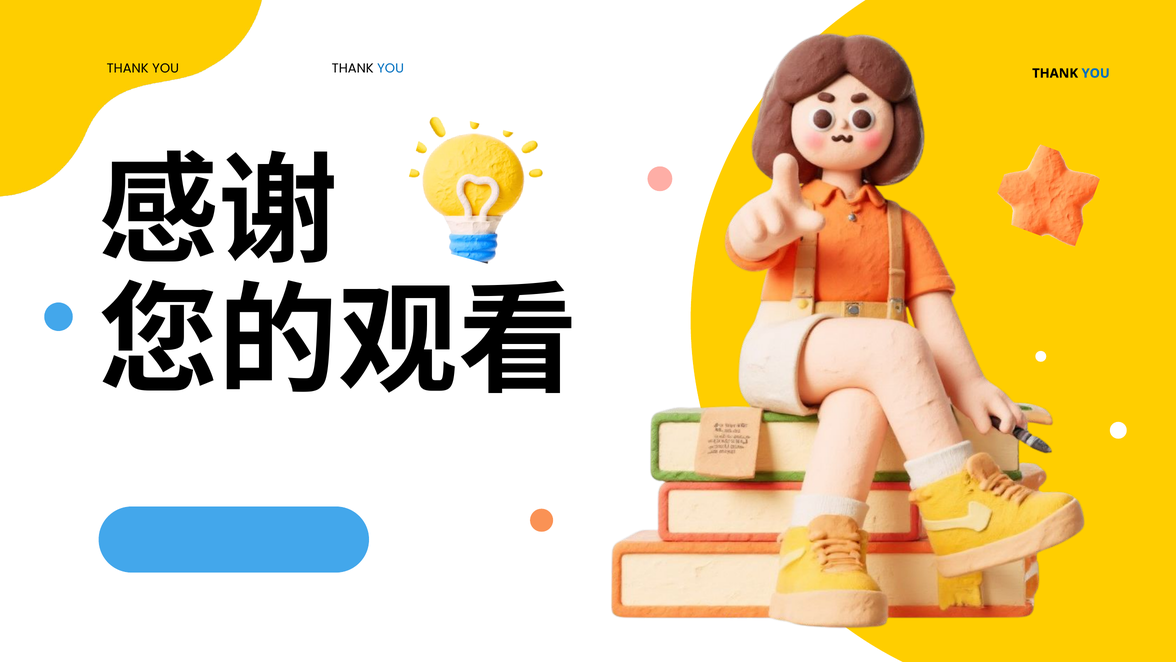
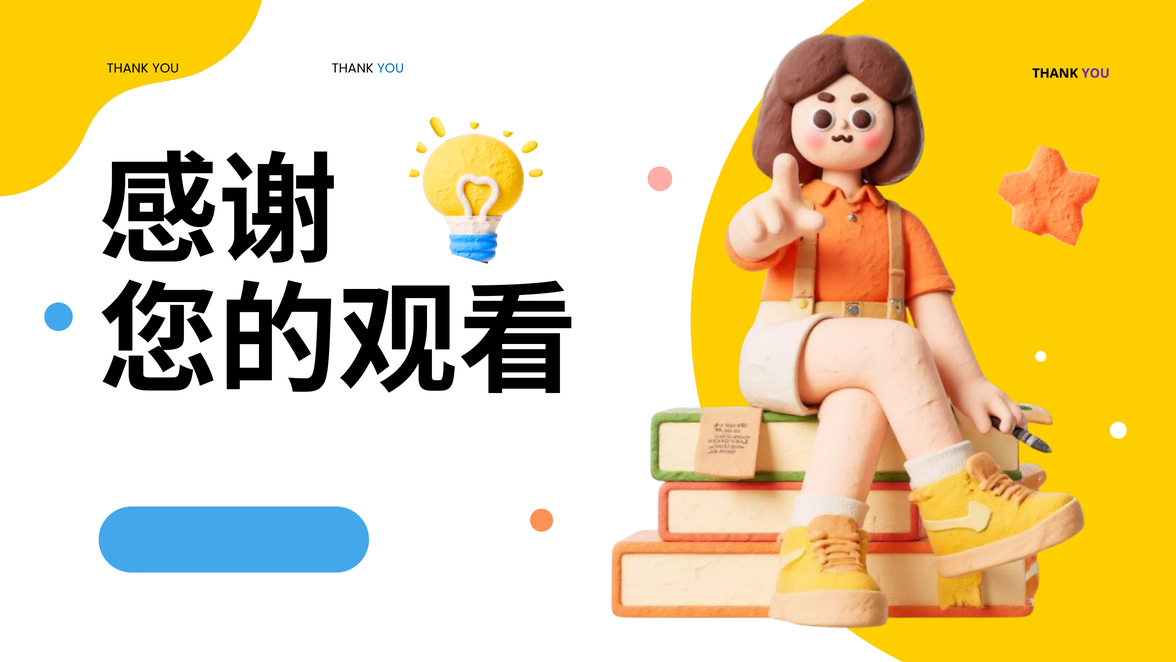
YOU at (1096, 73) colour: blue -> purple
